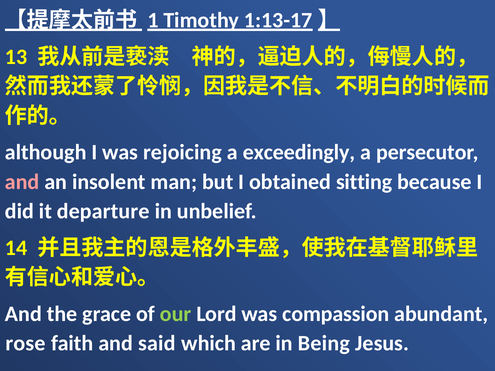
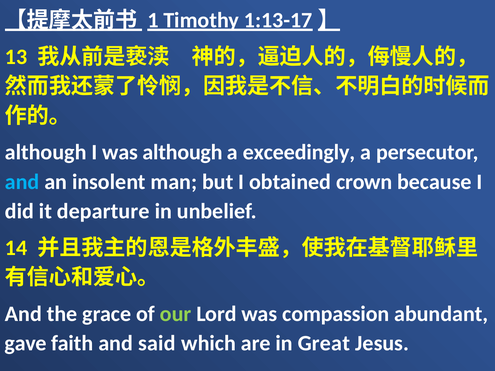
was rejoicing: rejoicing -> although
and at (22, 182) colour: pink -> light blue
sitting: sitting -> crown
rose: rose -> gave
Being: Being -> Great
